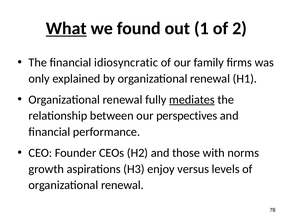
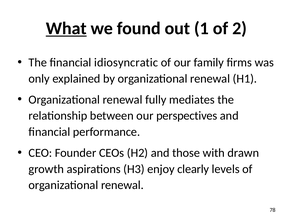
mediates underline: present -> none
norms: norms -> drawn
versus: versus -> clearly
